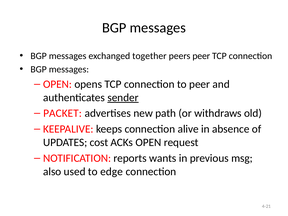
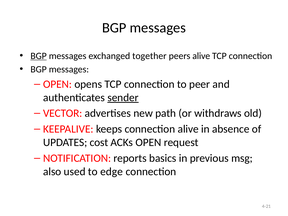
BGP at (39, 56) underline: none -> present
peers peer: peer -> alive
PACKET: PACKET -> VECTOR
wants: wants -> basics
